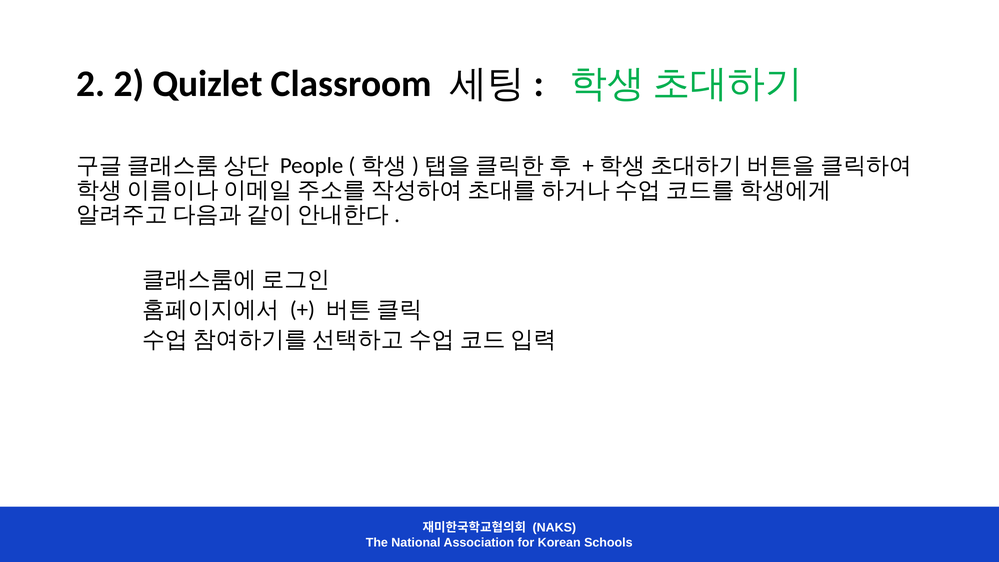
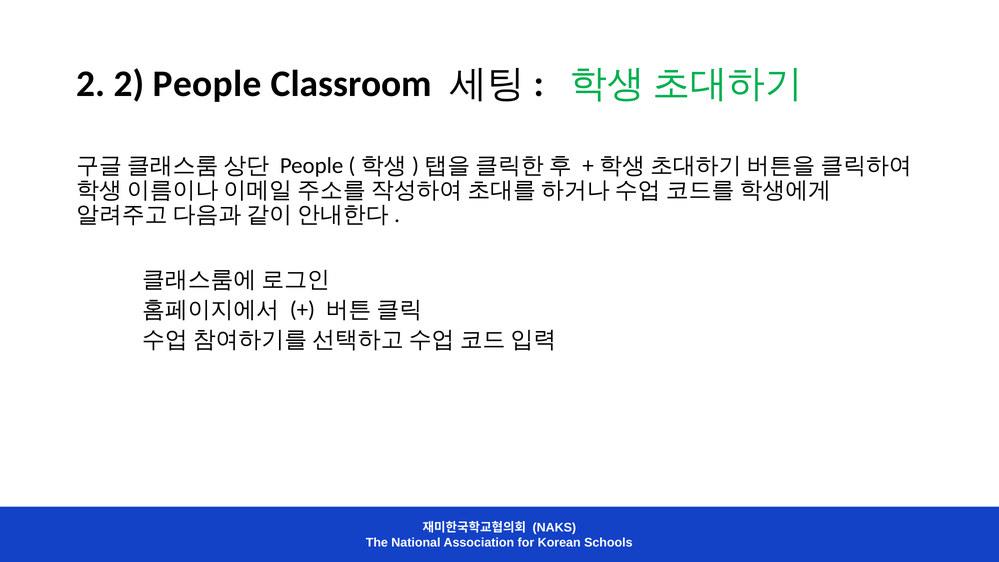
2 Quizlet: Quizlet -> People
